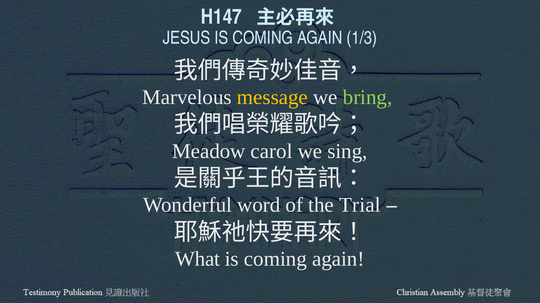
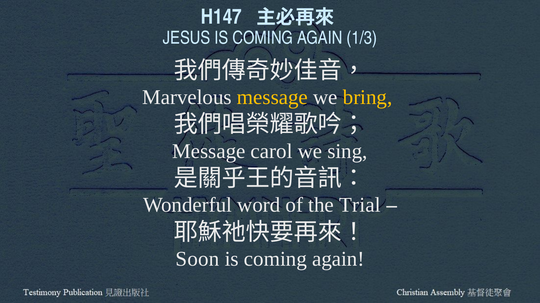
bring colour: light green -> yellow
Meadow at (209, 151): Meadow -> Message
What: What -> Soon
